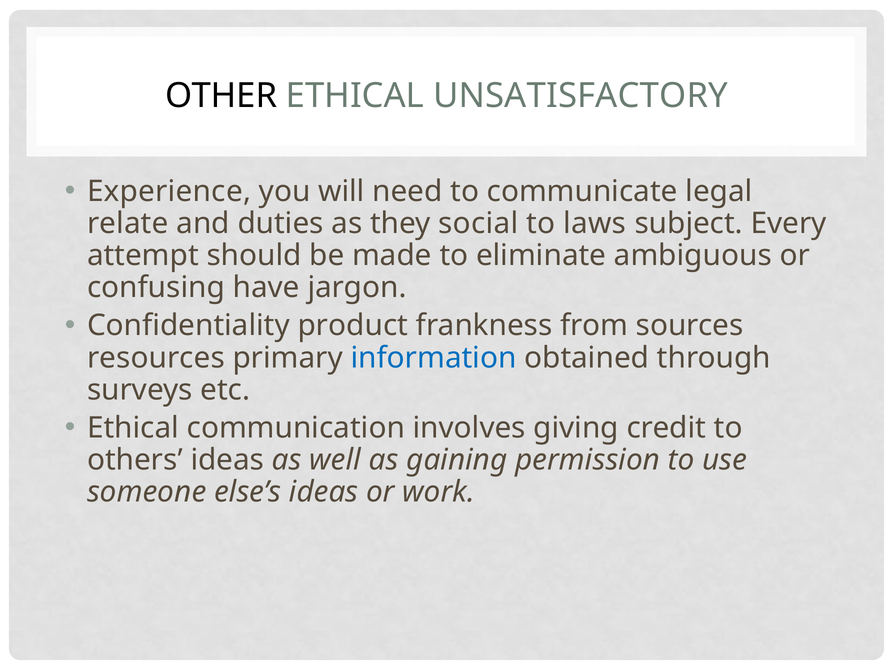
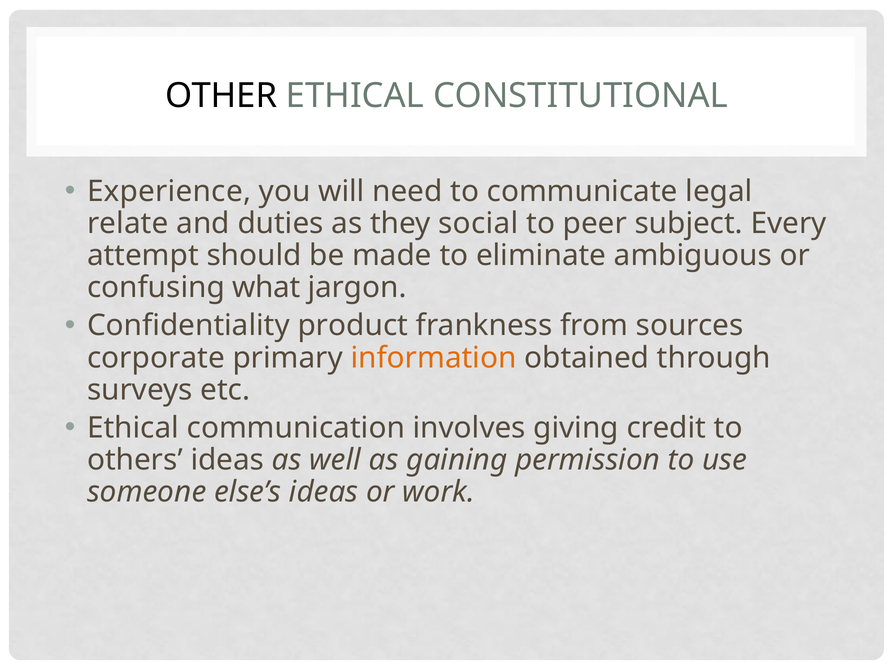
UNSATISFACTORY: UNSATISFACTORY -> CONSTITUTIONAL
laws: laws -> peer
have: have -> what
resources: resources -> corporate
information colour: blue -> orange
